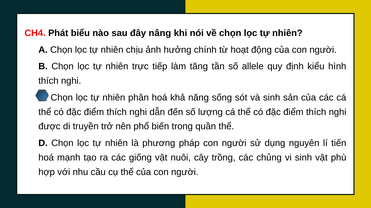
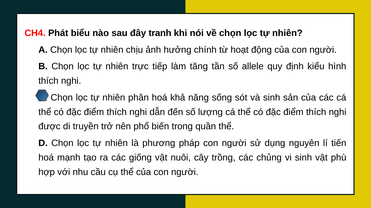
nâng: nâng -> tranh
